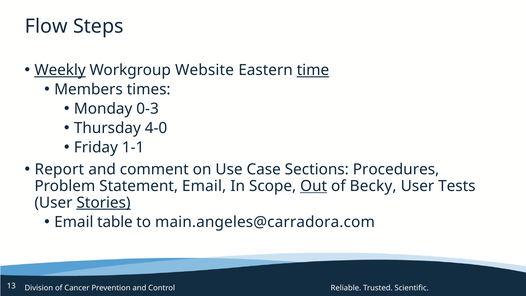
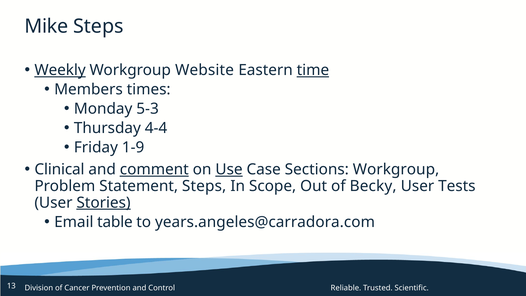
Flow: Flow -> Mike
0-3: 0-3 -> 5-3
4-0: 4-0 -> 4-4
1-1: 1-1 -> 1-9
Report: Report -> Clinical
comment underline: none -> present
Use underline: none -> present
Sections Procedures: Procedures -> Workgroup
Statement Email: Email -> Steps
Out underline: present -> none
main.angeles@carradora.com: main.angeles@carradora.com -> years.angeles@carradora.com
